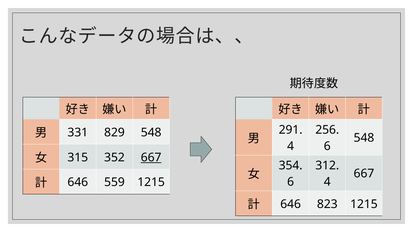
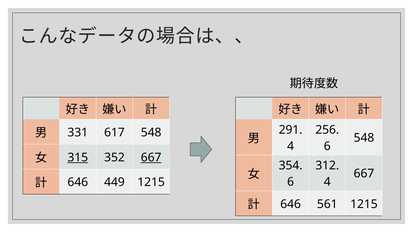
829: 829 -> 617
315 underline: none -> present
559: 559 -> 449
823: 823 -> 561
